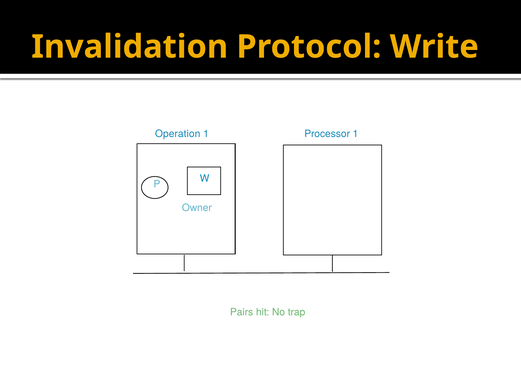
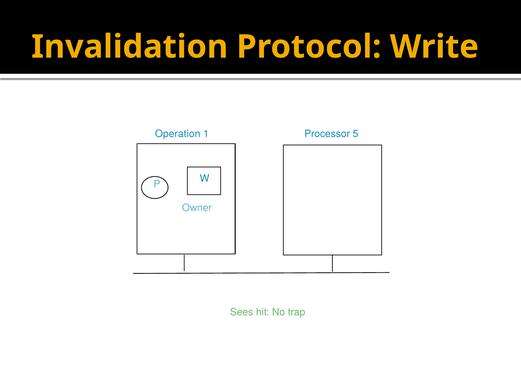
Processor 1: 1 -> 5
Pairs: Pairs -> Sees
